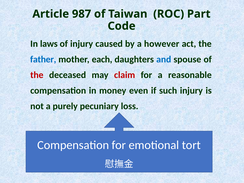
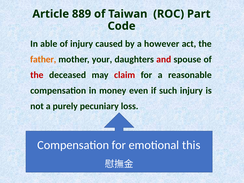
987: 987 -> 889
laws: laws -> able
father colour: blue -> orange
each: each -> your
and colour: blue -> red
tort: tort -> this
